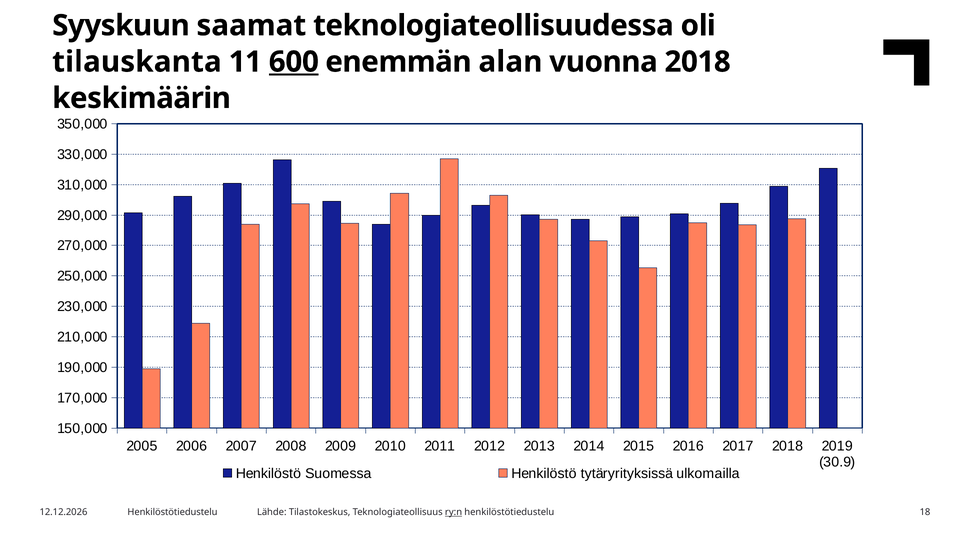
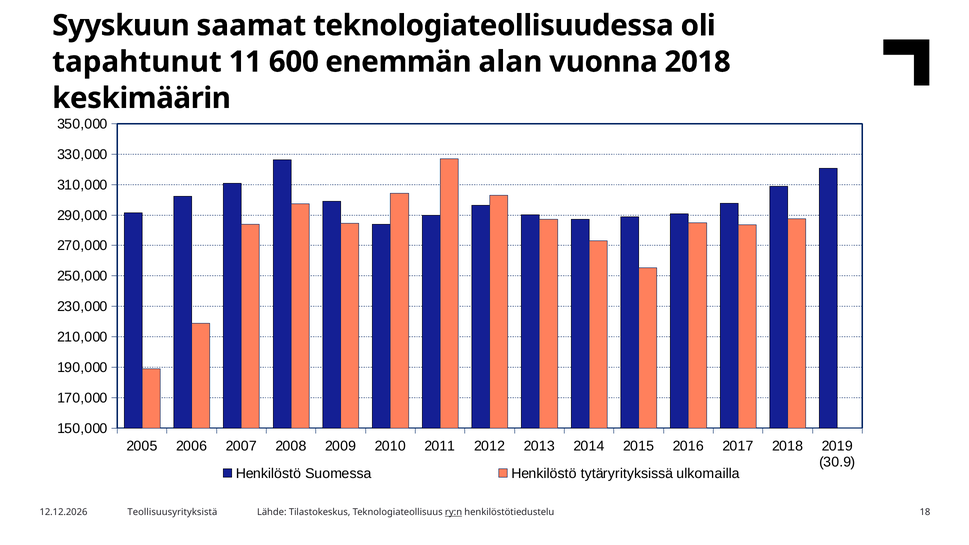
tilauskanta: tilauskanta -> tapahtunut
600 underline: present -> none
Henkilöstötiedustelu at (172, 512): Henkilöstötiedustelu -> Teollisuusyrityksistä
